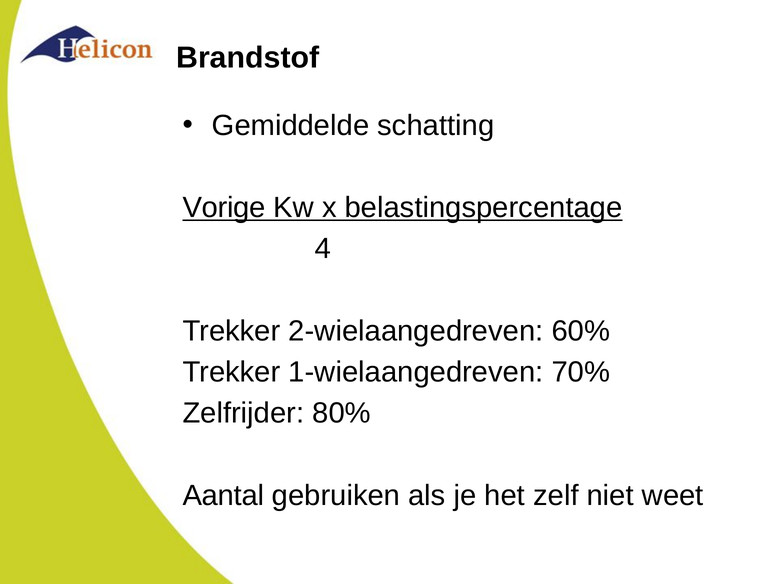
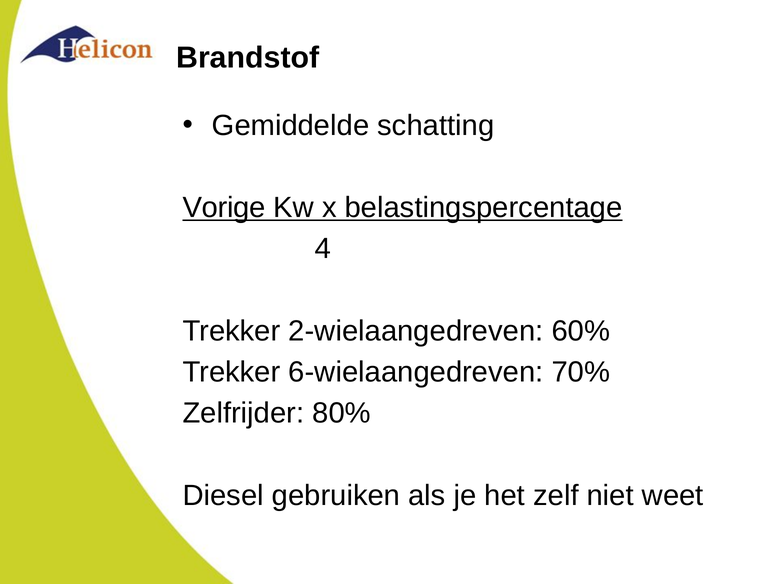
1-wielaangedreven: 1-wielaangedreven -> 6-wielaangedreven
Aantal: Aantal -> Diesel
